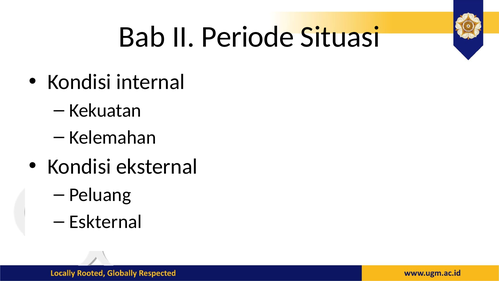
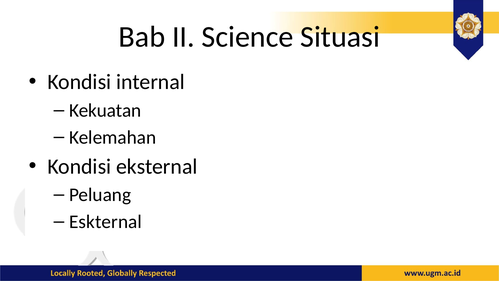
Periode: Periode -> Science
